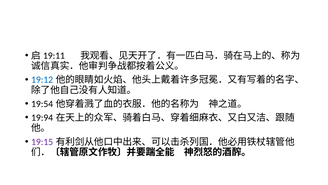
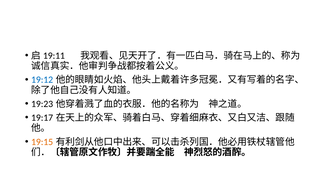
19:54: 19:54 -> 19:23
19:94: 19:94 -> 19:17
19:15 colour: purple -> orange
